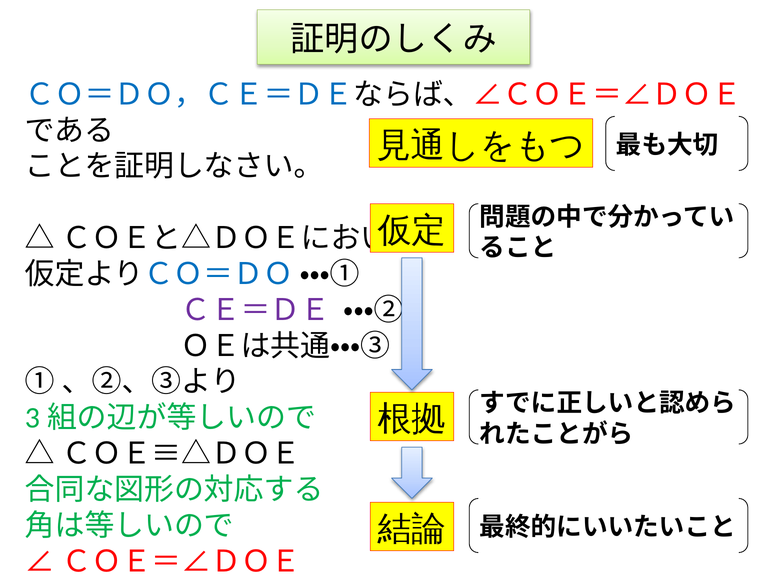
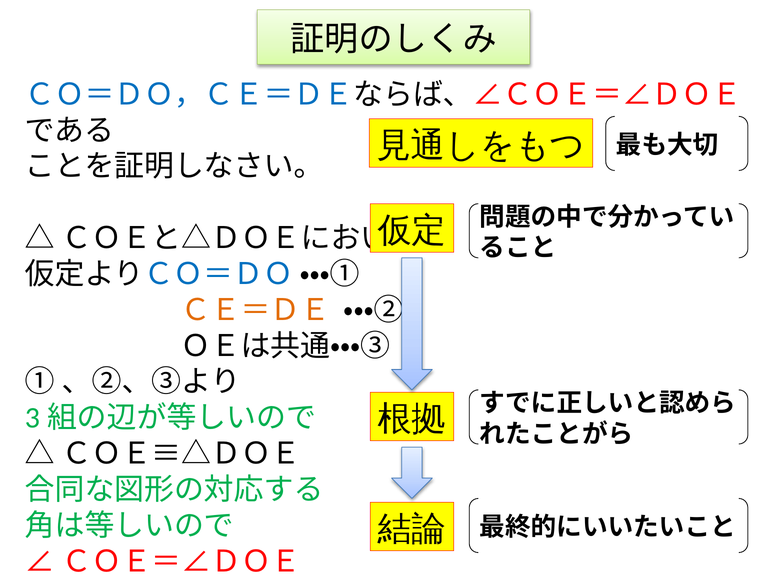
ＣＥ＝ＤＥ colour: purple -> orange
